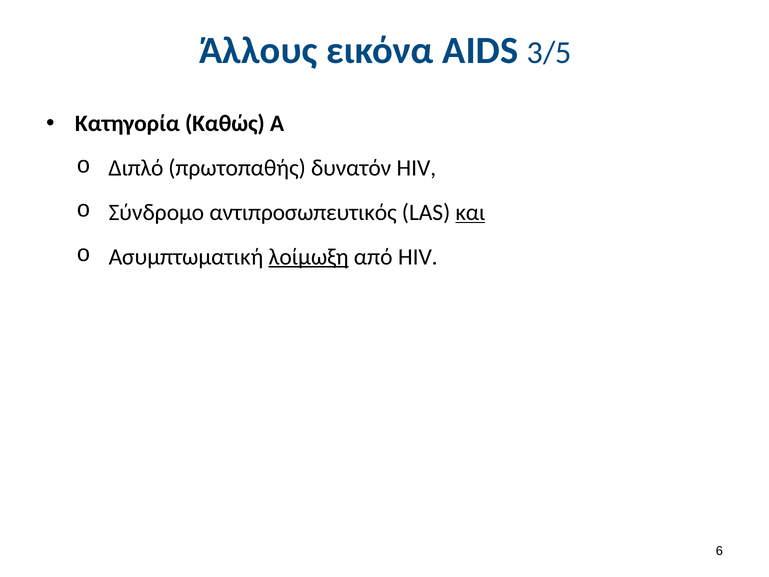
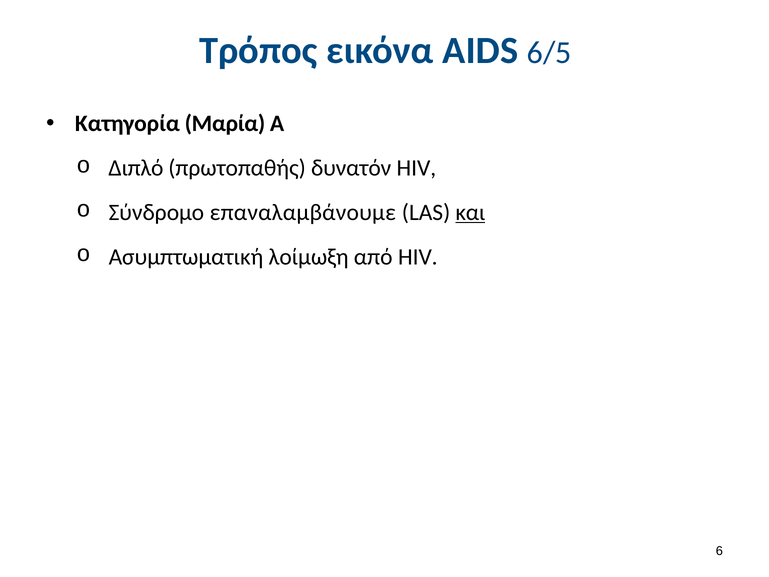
Άλλους: Άλλους -> Τρόπος
3/5: 3/5 -> 6/5
Καθώς: Καθώς -> Μαρία
αντιπροσωπευτικός: αντιπροσωπευτικός -> επαναλαμβάνουμε
λοίμωξη underline: present -> none
